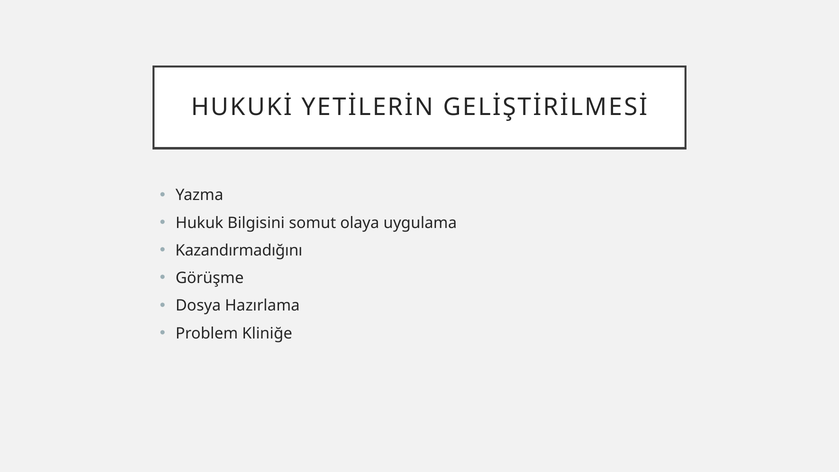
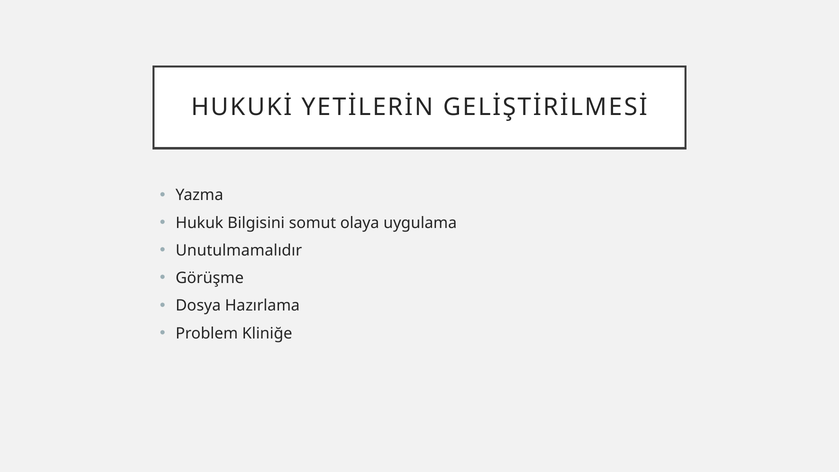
Kazandırmadığını: Kazandırmadığını -> Unutulmamalıdır
